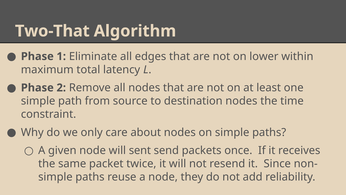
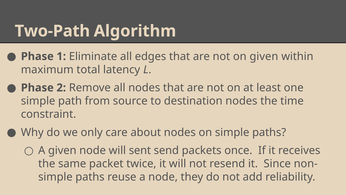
Two-That: Two-That -> Two-Path
on lower: lower -> given
